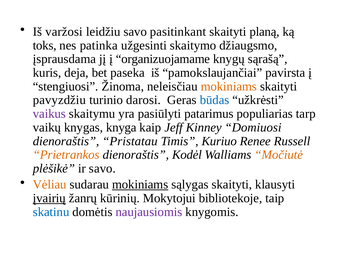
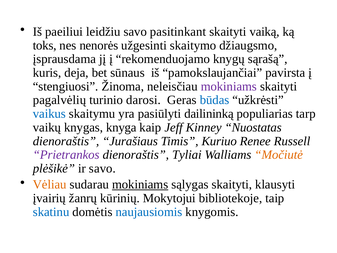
varžosi: varžosi -> paeiliui
planą: planą -> vaiką
patinka: patinka -> nenorės
organizuojamame: organizuojamame -> rekomenduojamo
paseka: paseka -> sūnaus
mokiniams at (229, 86) colour: orange -> purple
pavyzdžiu: pavyzdžiu -> pagalvėlių
vaikus colour: purple -> blue
patarimus: patarimus -> dailininką
Domiuosi: Domiuosi -> Nuostatas
Pristatau: Pristatau -> Jurašiaus
Prietrankos colour: orange -> purple
Kodėl: Kodėl -> Tyliai
įvairių underline: present -> none
naujausiomis colour: purple -> blue
